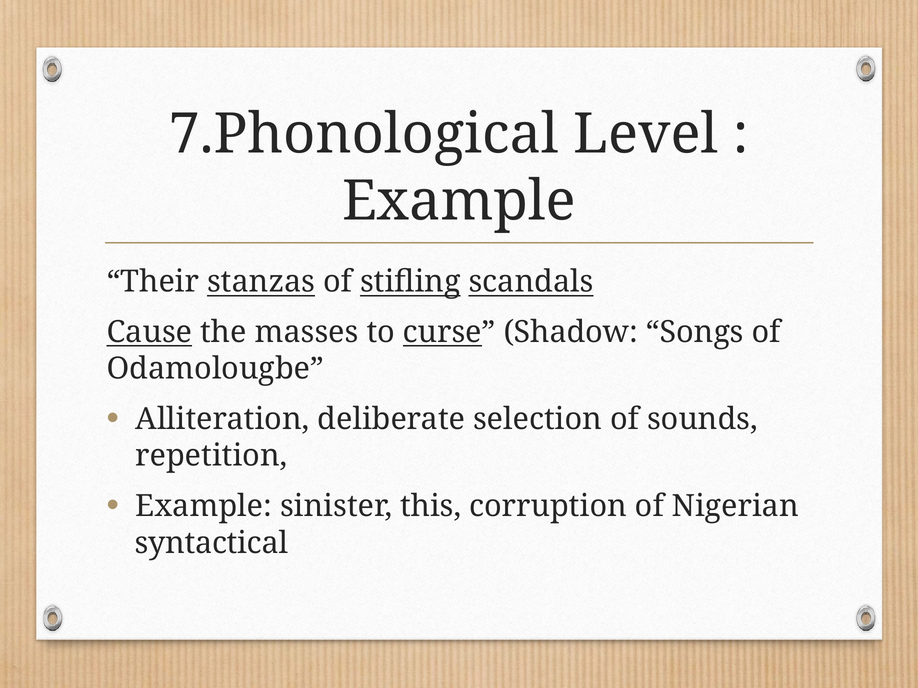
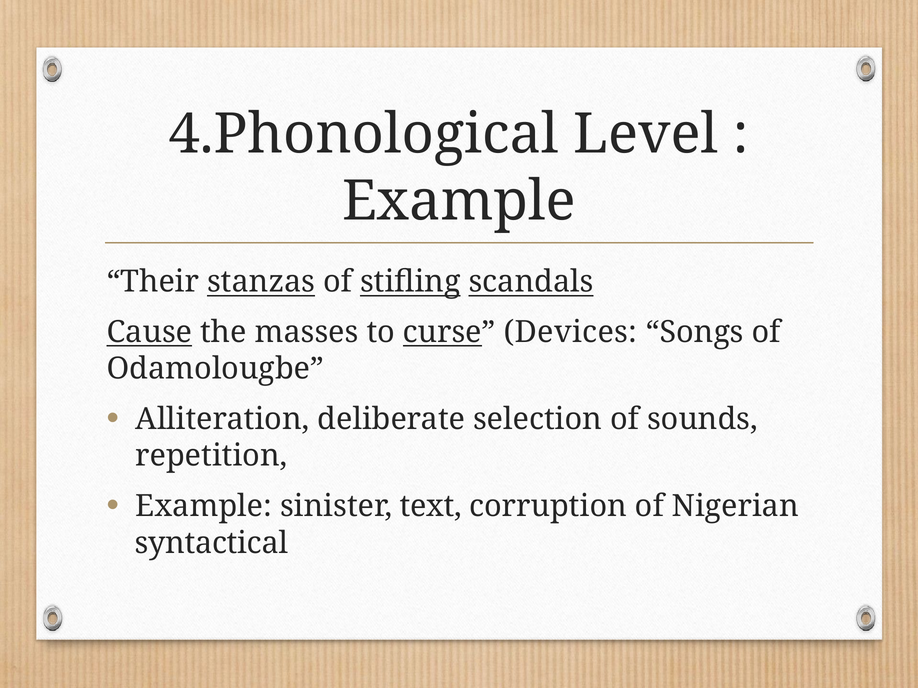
7.Phonological: 7.Phonological -> 4.Phonological
Shadow: Shadow -> Devices
this: this -> text
